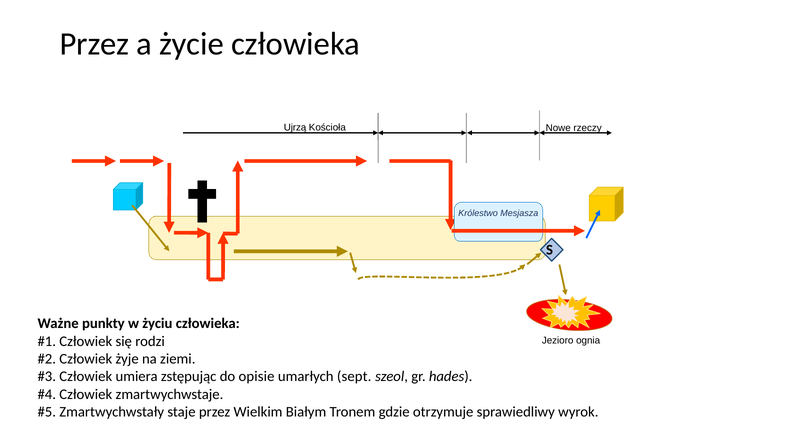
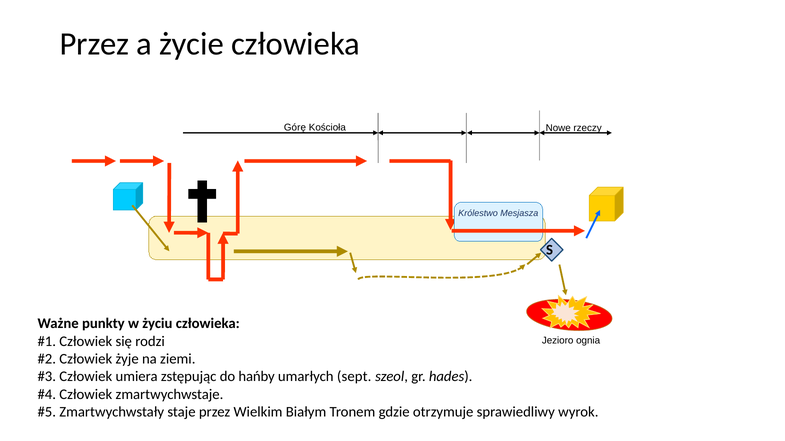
Ujrzą: Ujrzą -> Górę
opisie: opisie -> hańby
